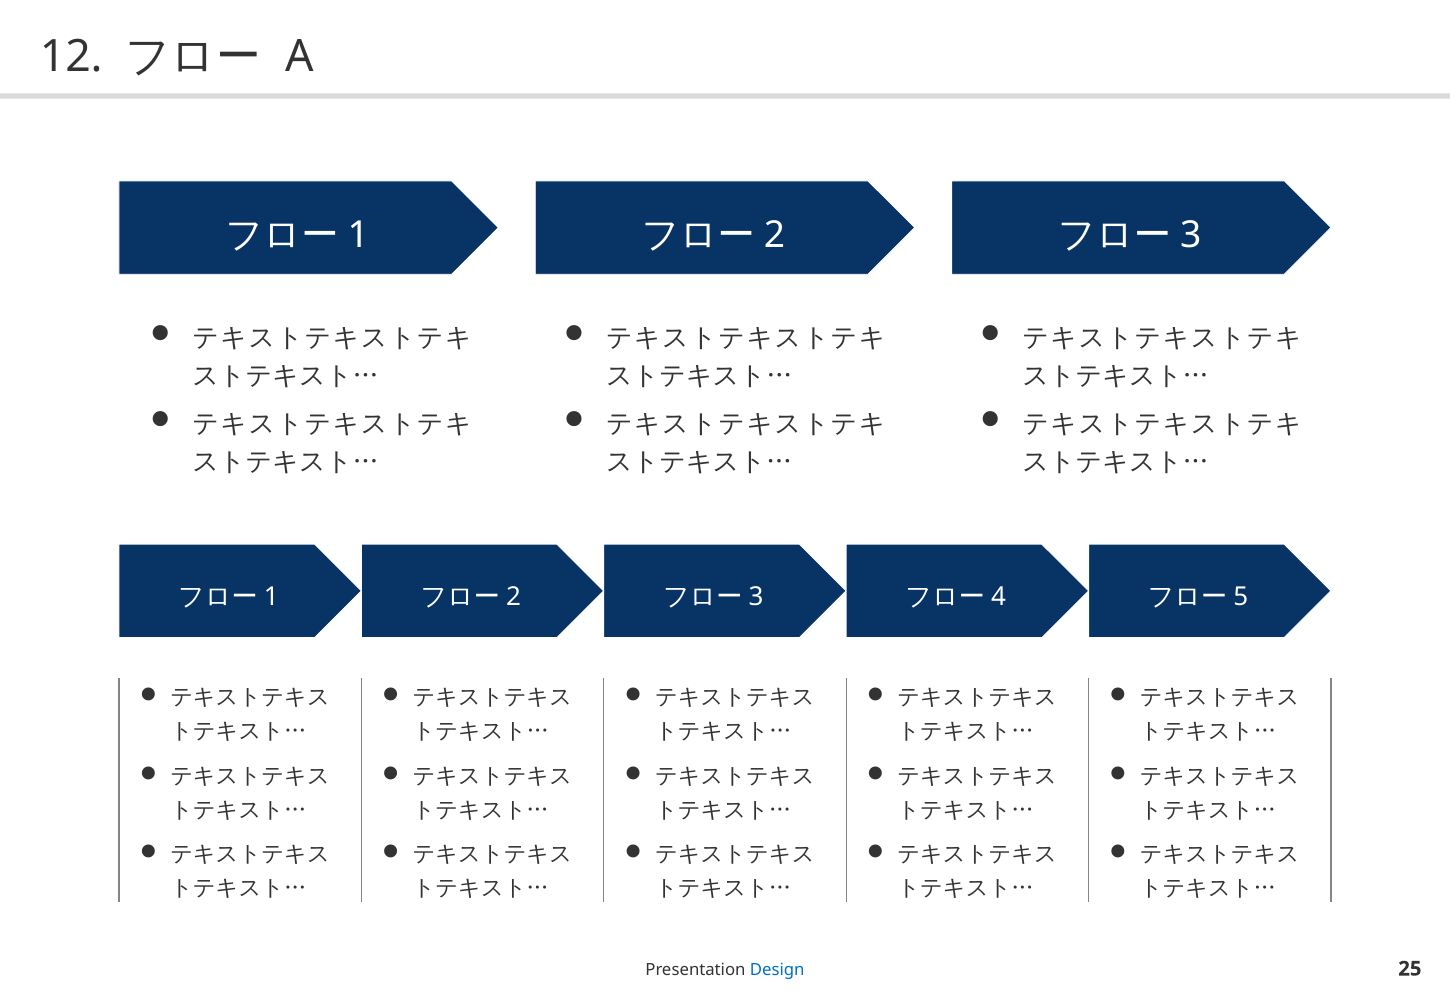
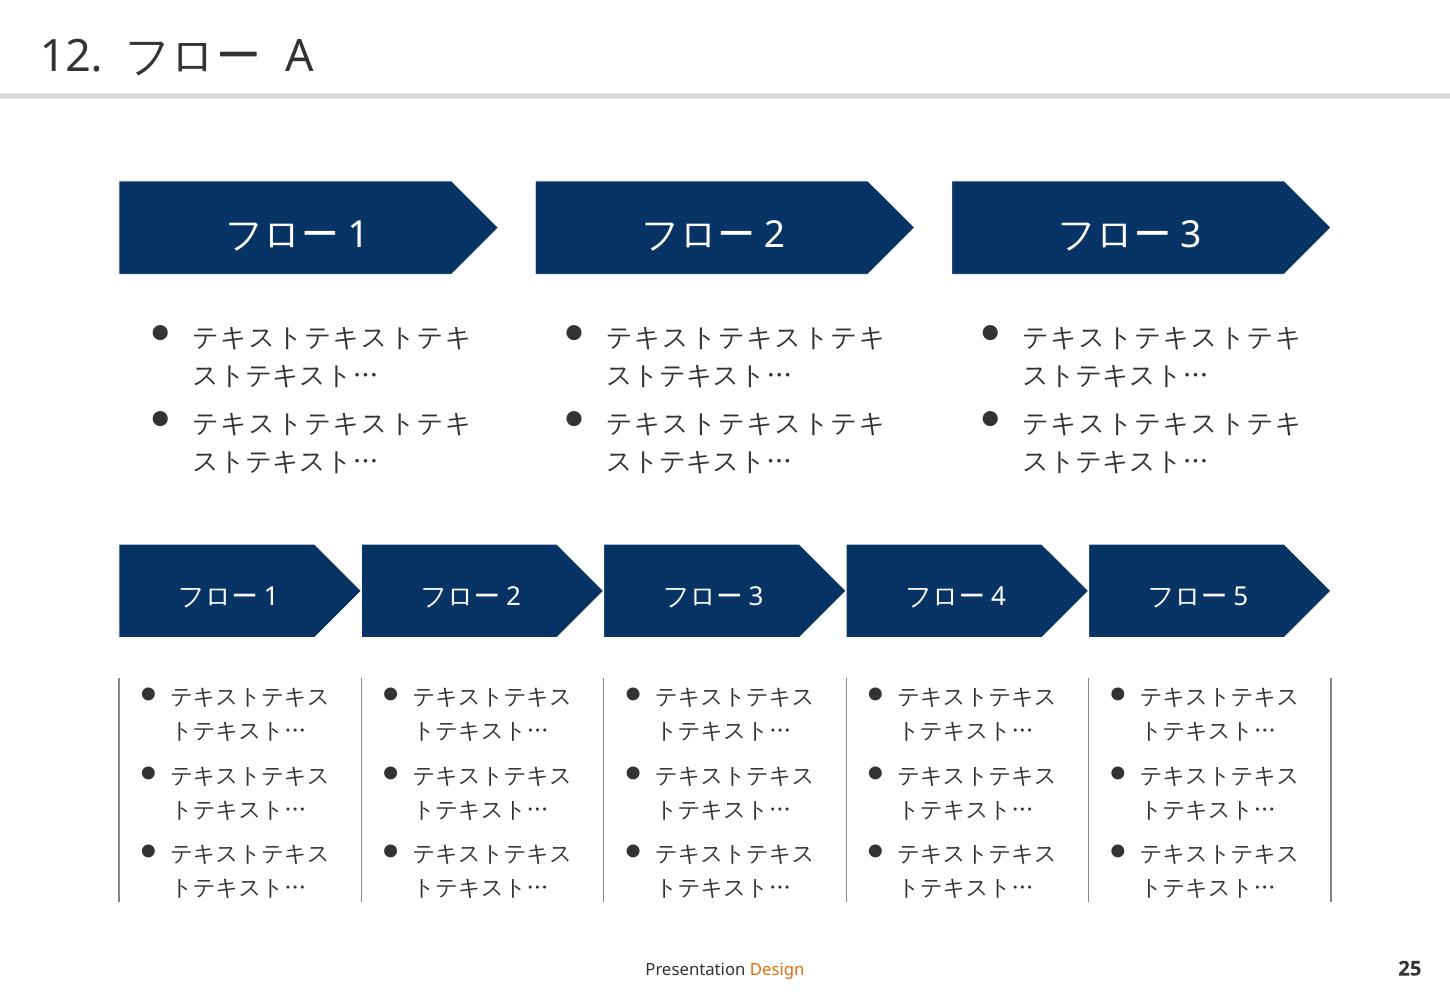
Design colour: blue -> orange
